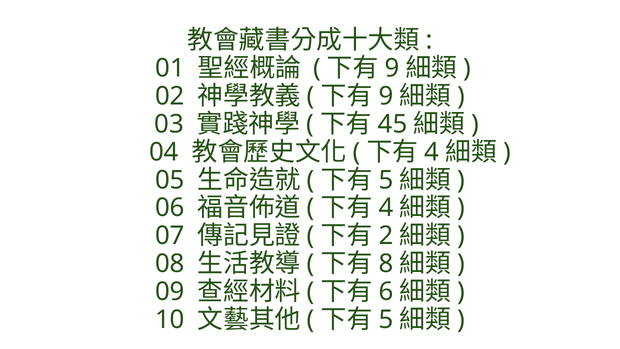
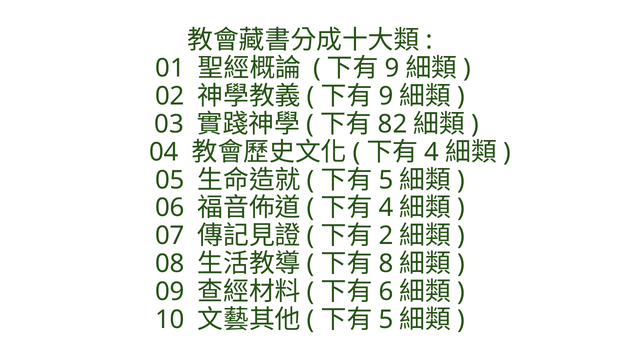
45: 45 -> 82
